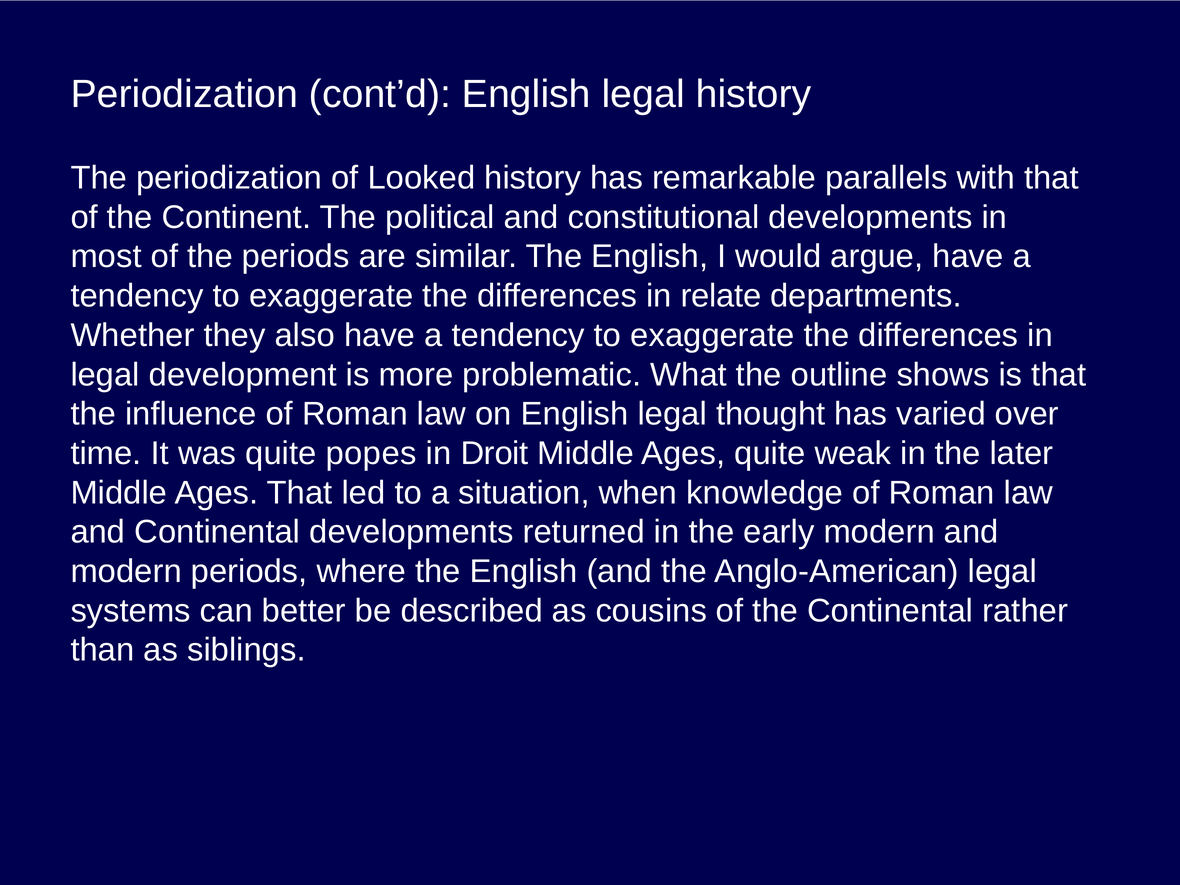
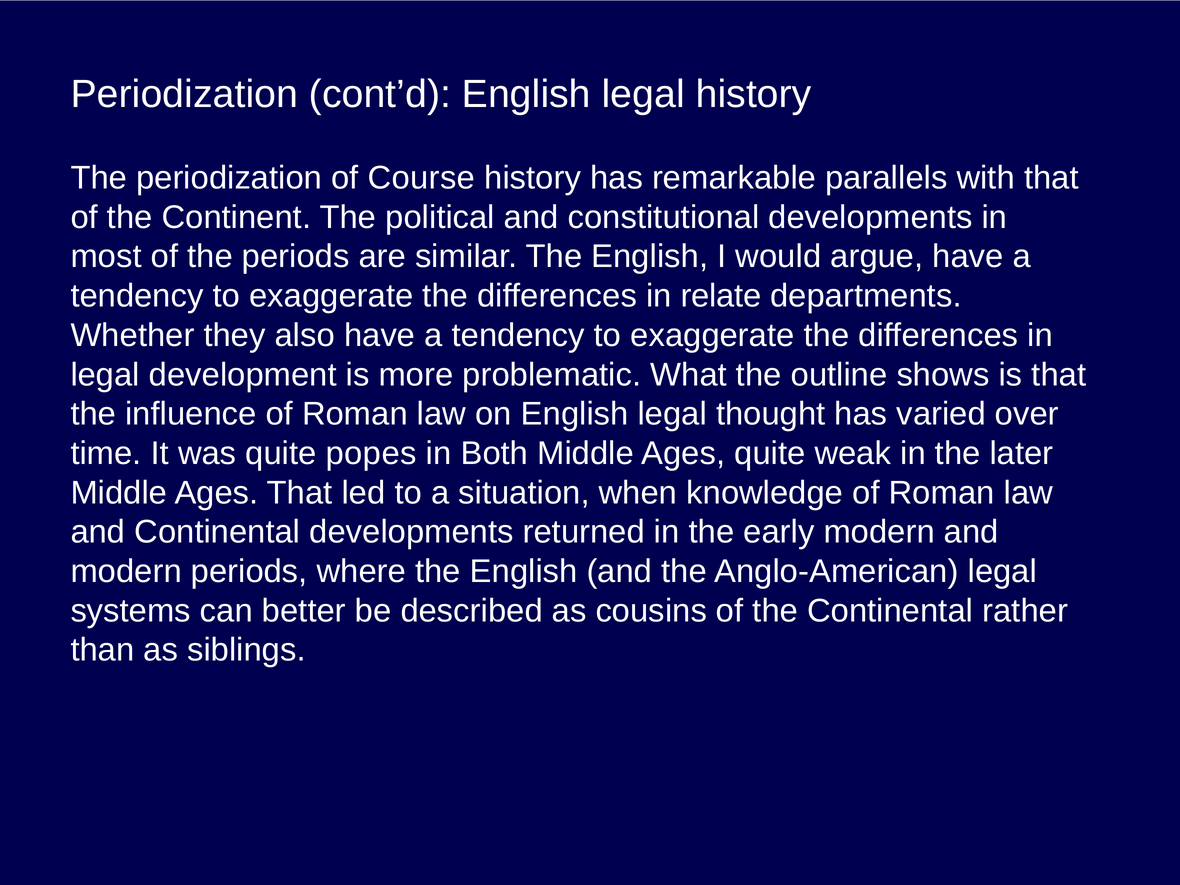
Looked: Looked -> Course
Droit: Droit -> Both
